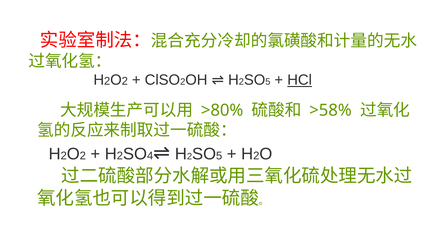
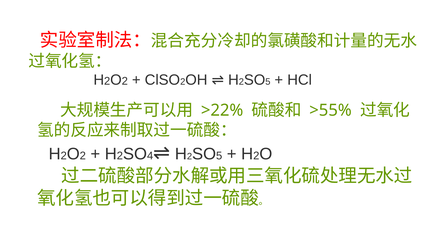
HCl underline: present -> none
>80%: >80% -> >22%
>58%: >58% -> >55%
